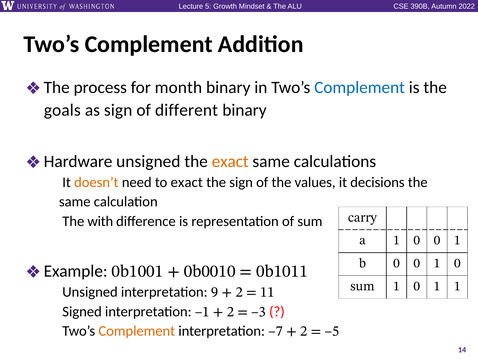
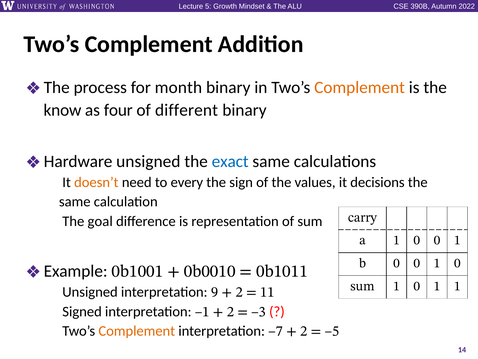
Complement at (360, 87) colour: blue -> orange
goals: goals -> know
as sign: sign -> four
exact at (230, 161) colour: orange -> blue
to exact: exact -> every
with: with -> goal
